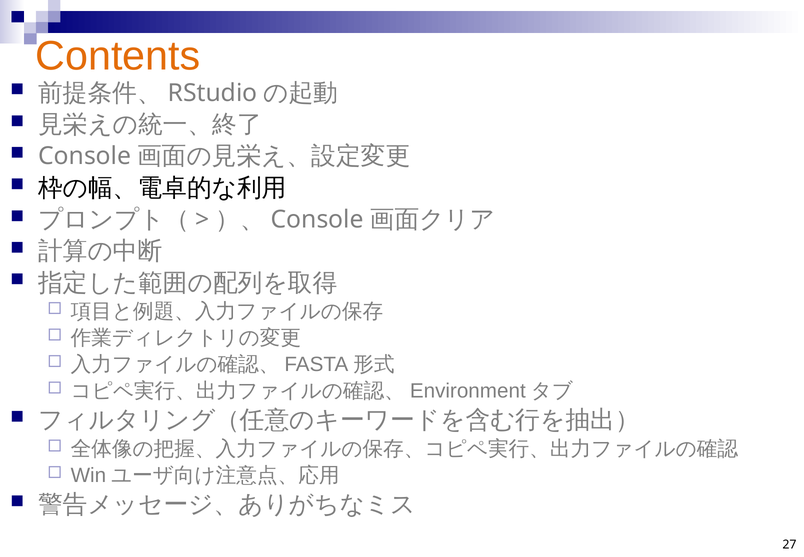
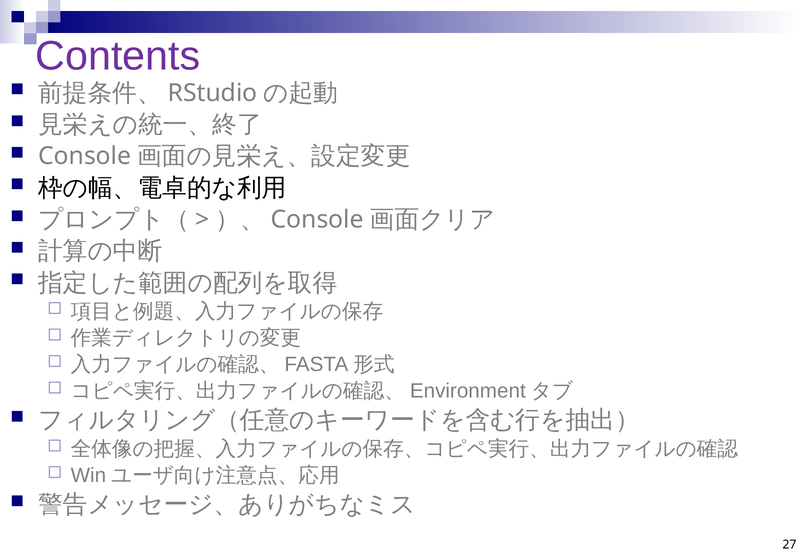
Contents colour: orange -> purple
